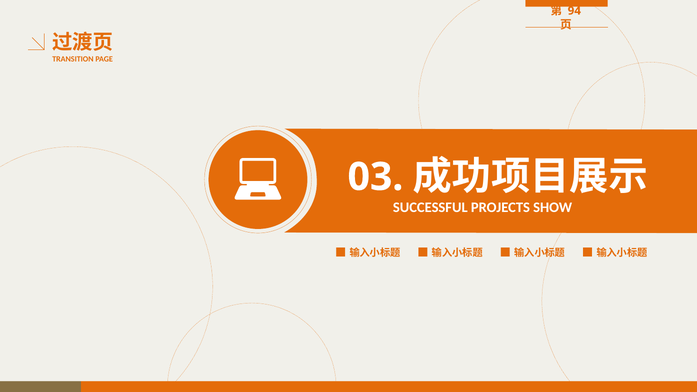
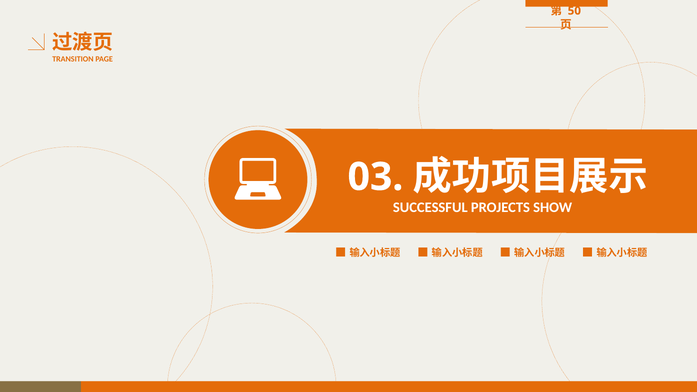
94: 94 -> 50
